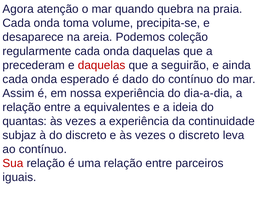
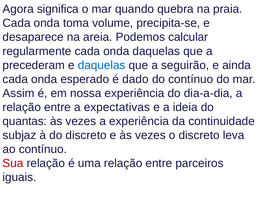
atenção: atenção -> significa
coleção: coleção -> calcular
daquelas at (102, 65) colour: red -> blue
equivalentes: equivalentes -> expectativas
